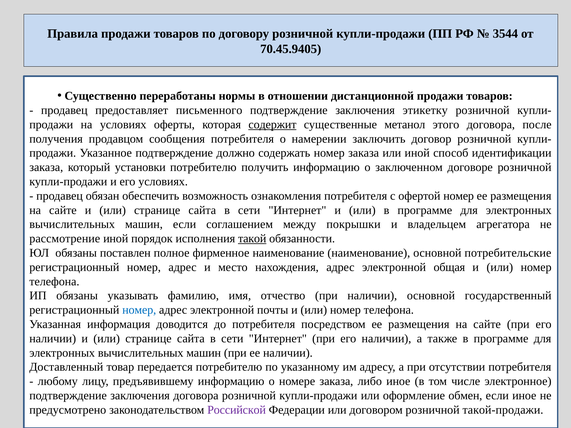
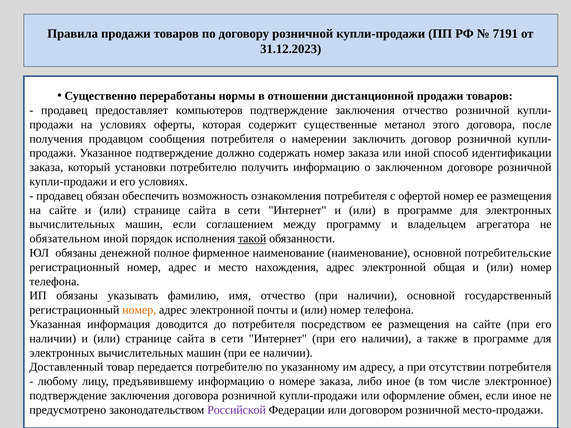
3544: 3544 -> 7191
70.45.9405: 70.45.9405 -> 31.12.2023
письменного: письменного -> компьютеров
заключения этикетку: этикетку -> отчество
содержит underline: present -> none
покрышки: покрышки -> программу
рассмотрение: рассмотрение -> обязательном
поставлен: поставлен -> денежной
номер at (139, 310) colour: blue -> orange
такой-продажи: такой-продажи -> место-продажи
